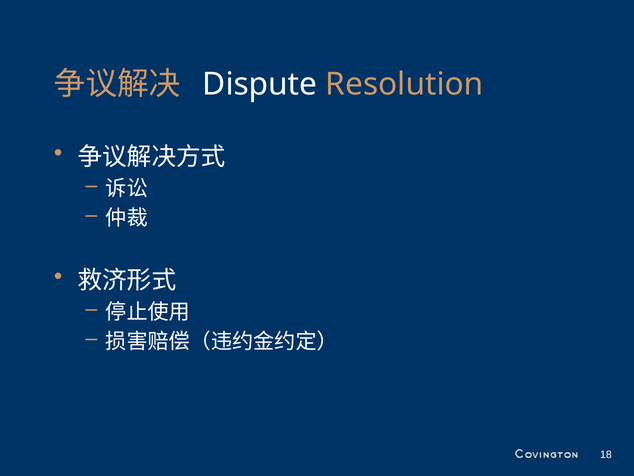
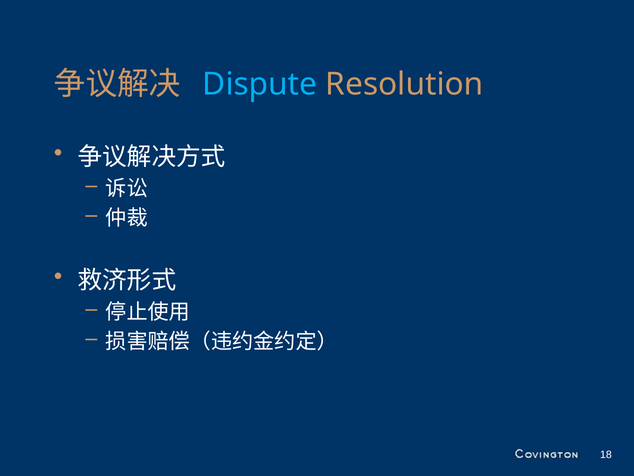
Dispute colour: white -> light blue
